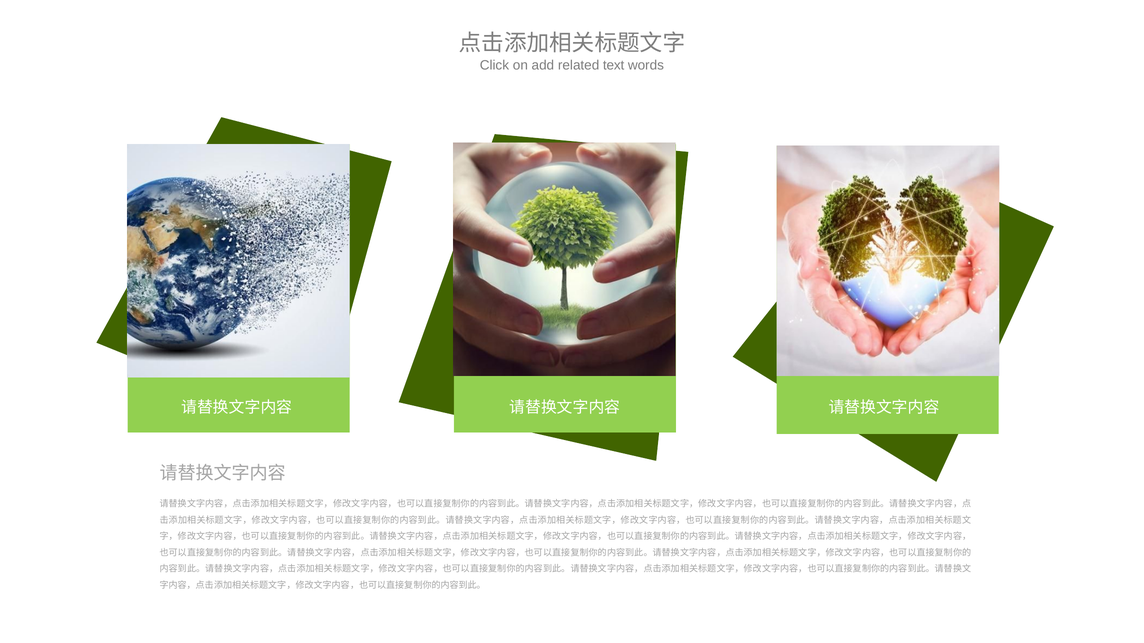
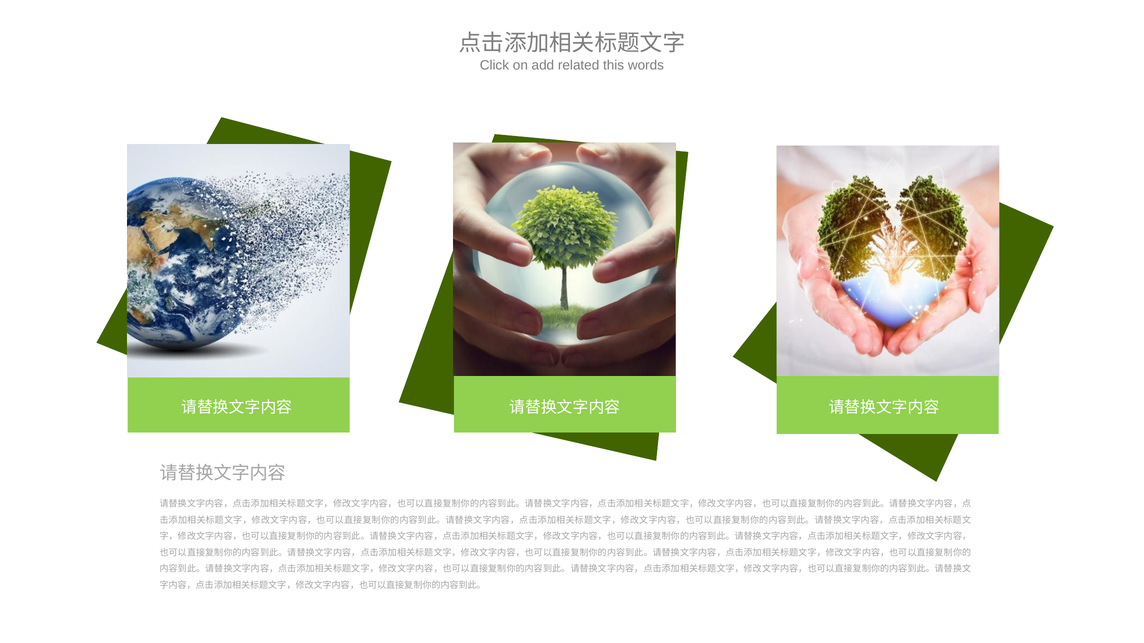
text: text -> this
